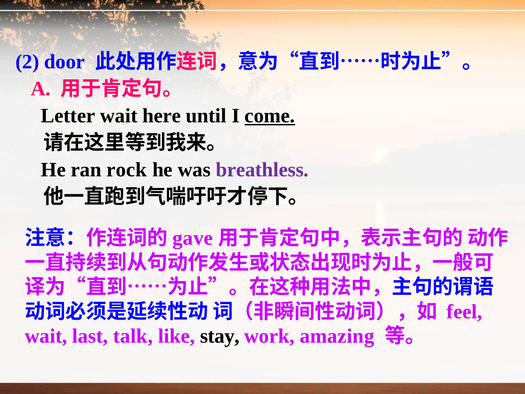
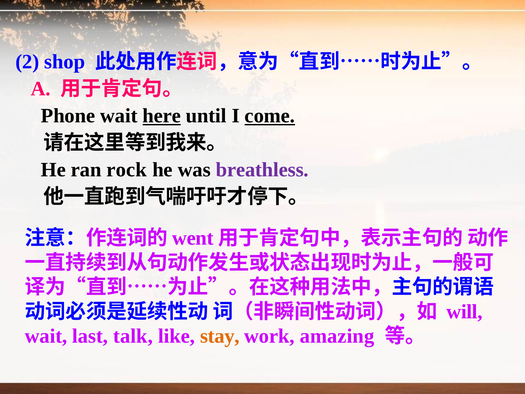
door: door -> shop
Letter: Letter -> Phone
here underline: none -> present
gave: gave -> went
feel: feel -> will
stay colour: black -> orange
